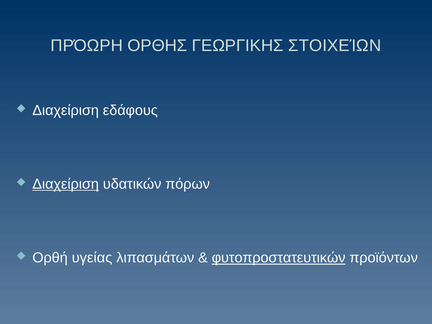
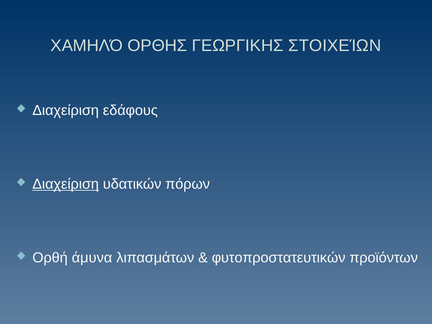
ΠΡΌΩΡΗ: ΠΡΌΩΡΗ -> ΧΑΜΗΛΌ
υγείας: υγείας -> άμυνα
φυτοπροστατευτικών underline: present -> none
